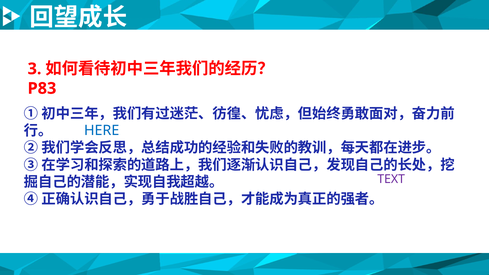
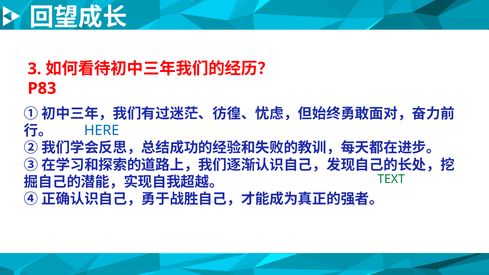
TEXT at (391, 179) colour: purple -> green
